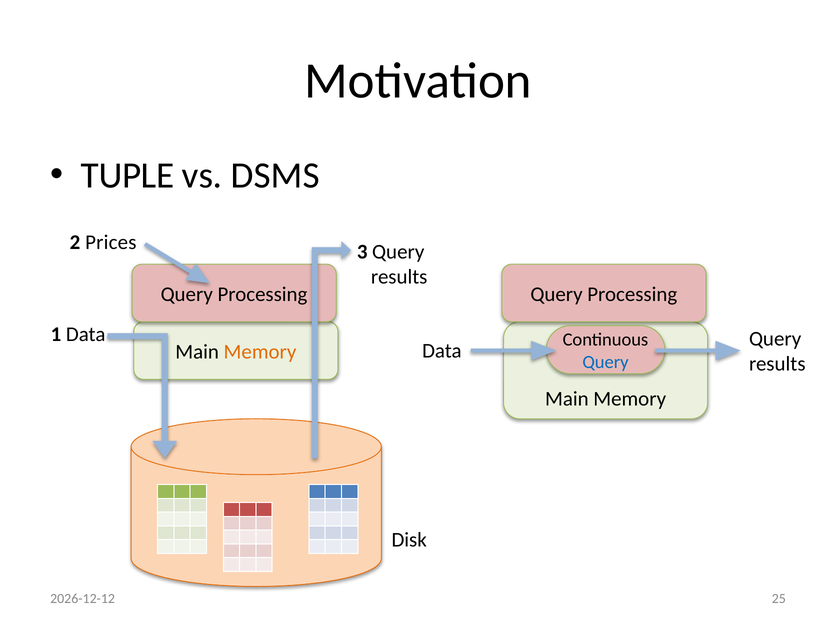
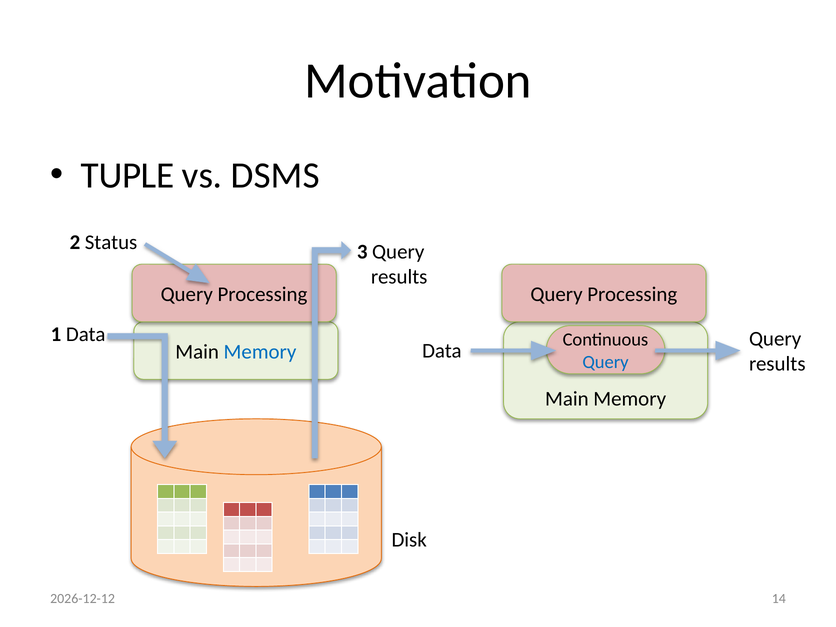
Prices: Prices -> Status
Memory at (260, 352) colour: orange -> blue
25: 25 -> 14
